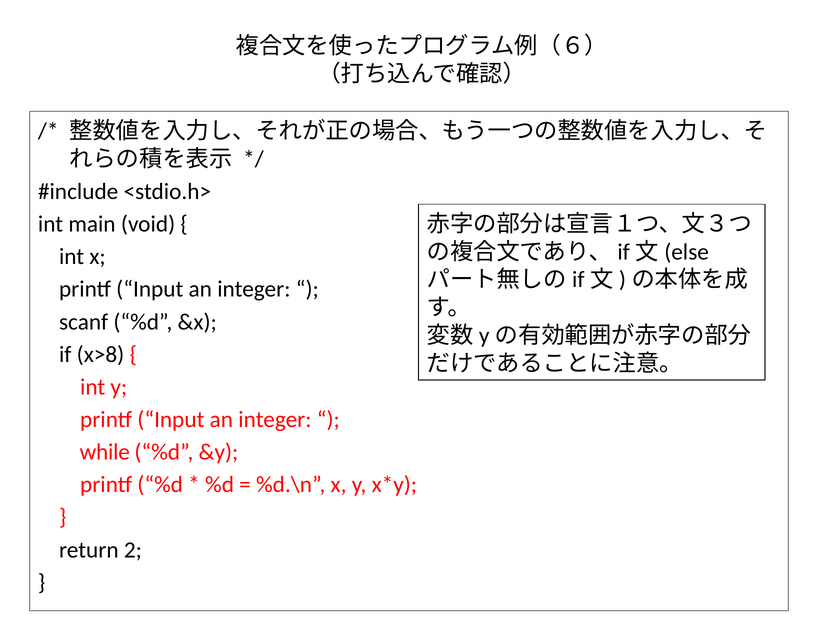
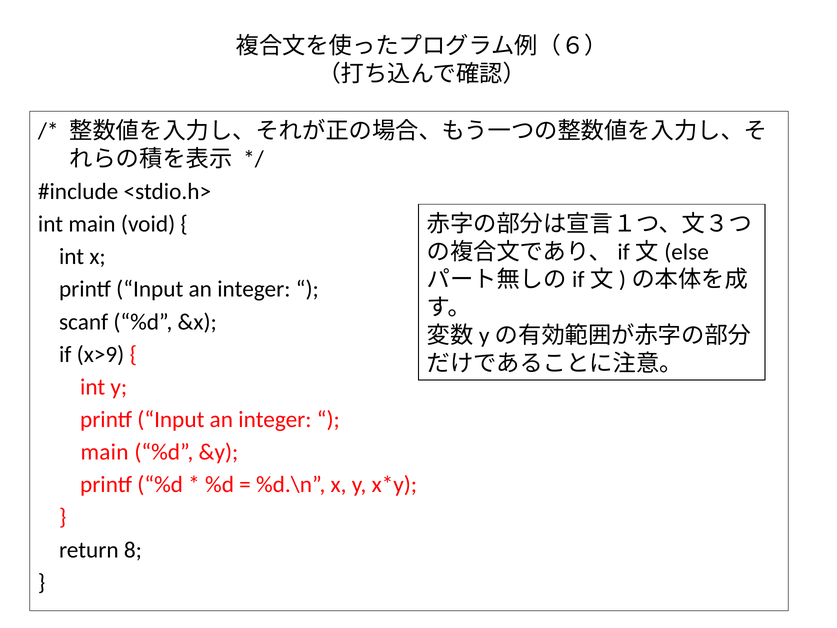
x>8: x>8 -> x>9
while at (105, 452): while -> main
2: 2 -> 8
